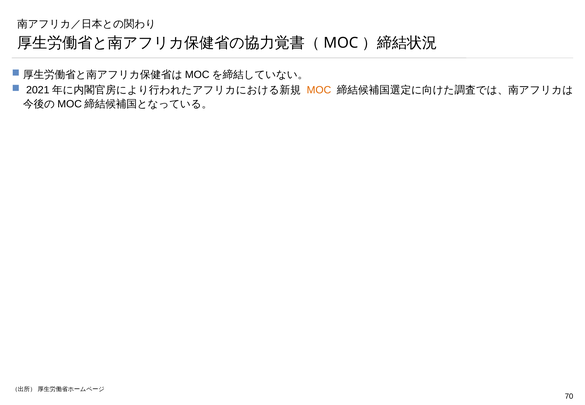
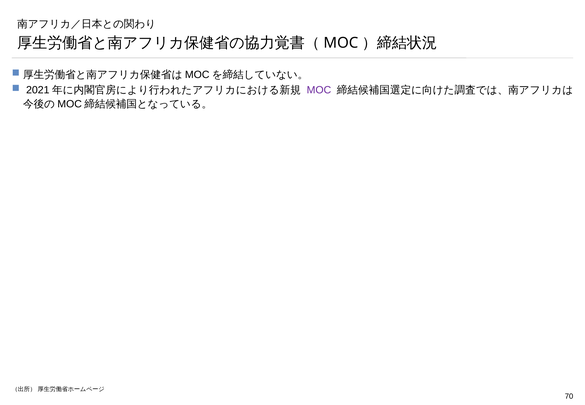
MOC colour: orange -> purple
